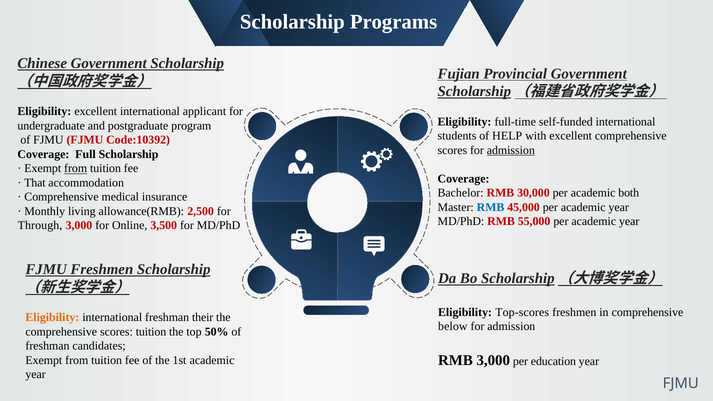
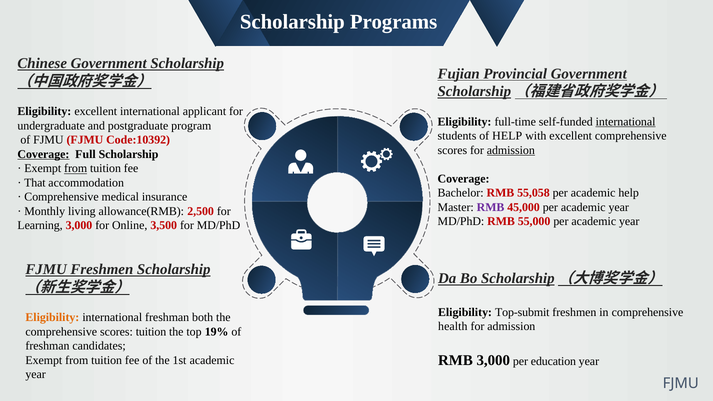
international at (626, 122) underline: none -> present
Coverage at (43, 154) underline: none -> present
30,000: 30,000 -> 55,058
academic both: both -> help
RMB at (491, 207) colour: blue -> purple
Through: Through -> Learning
Top-scores: Top-scores -> Top-submit
their: their -> both
below: below -> health
50%: 50% -> 19%
